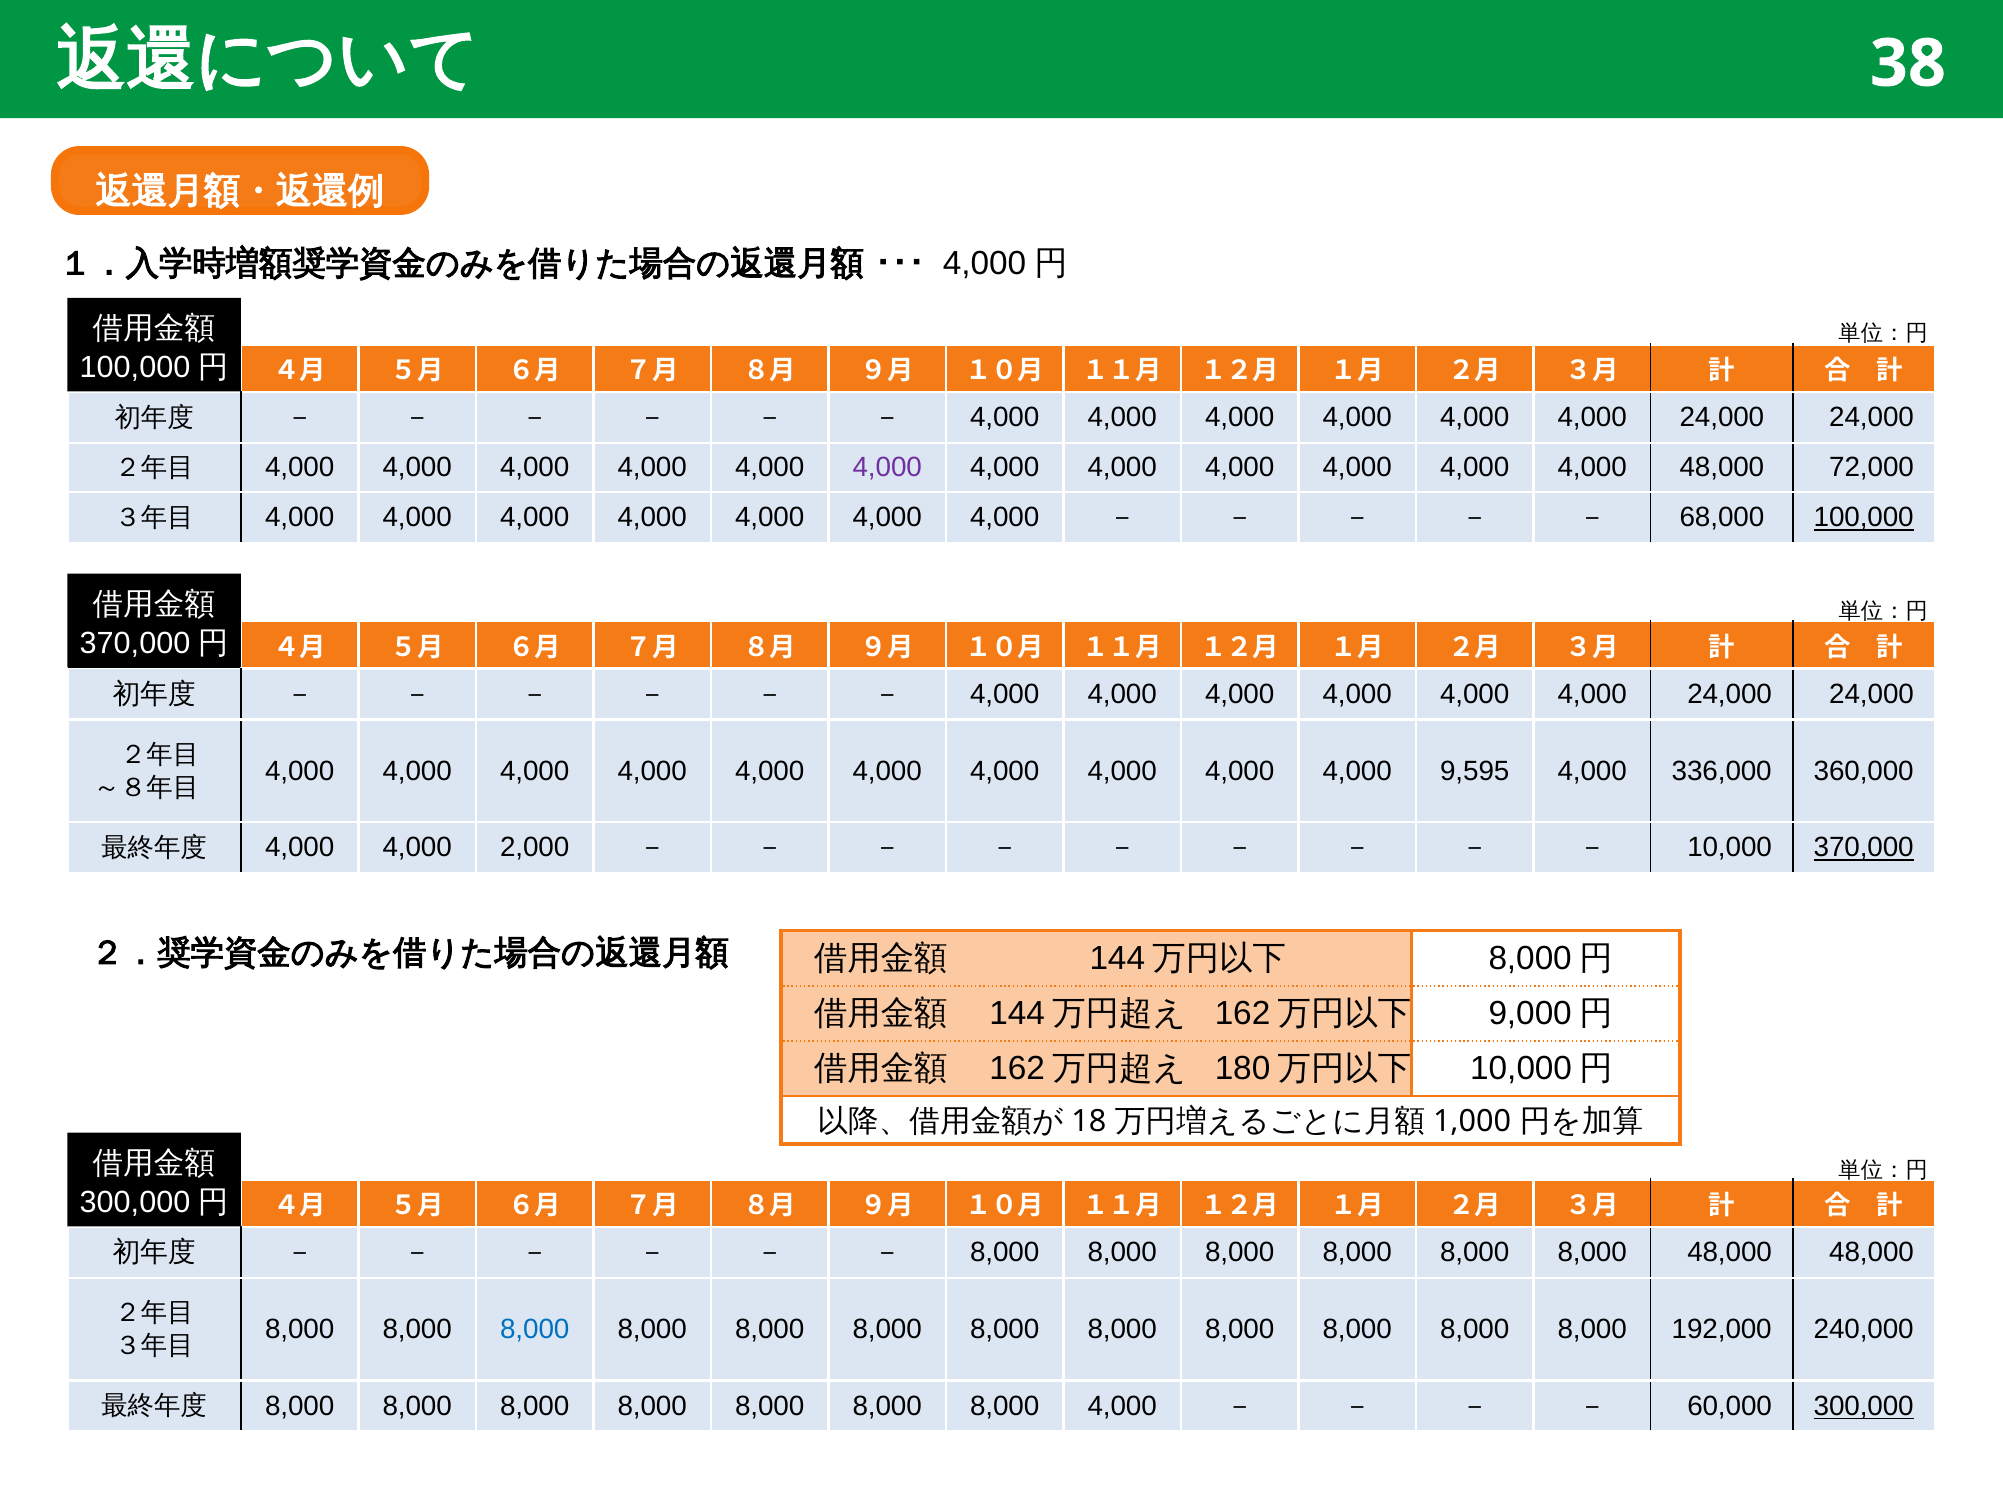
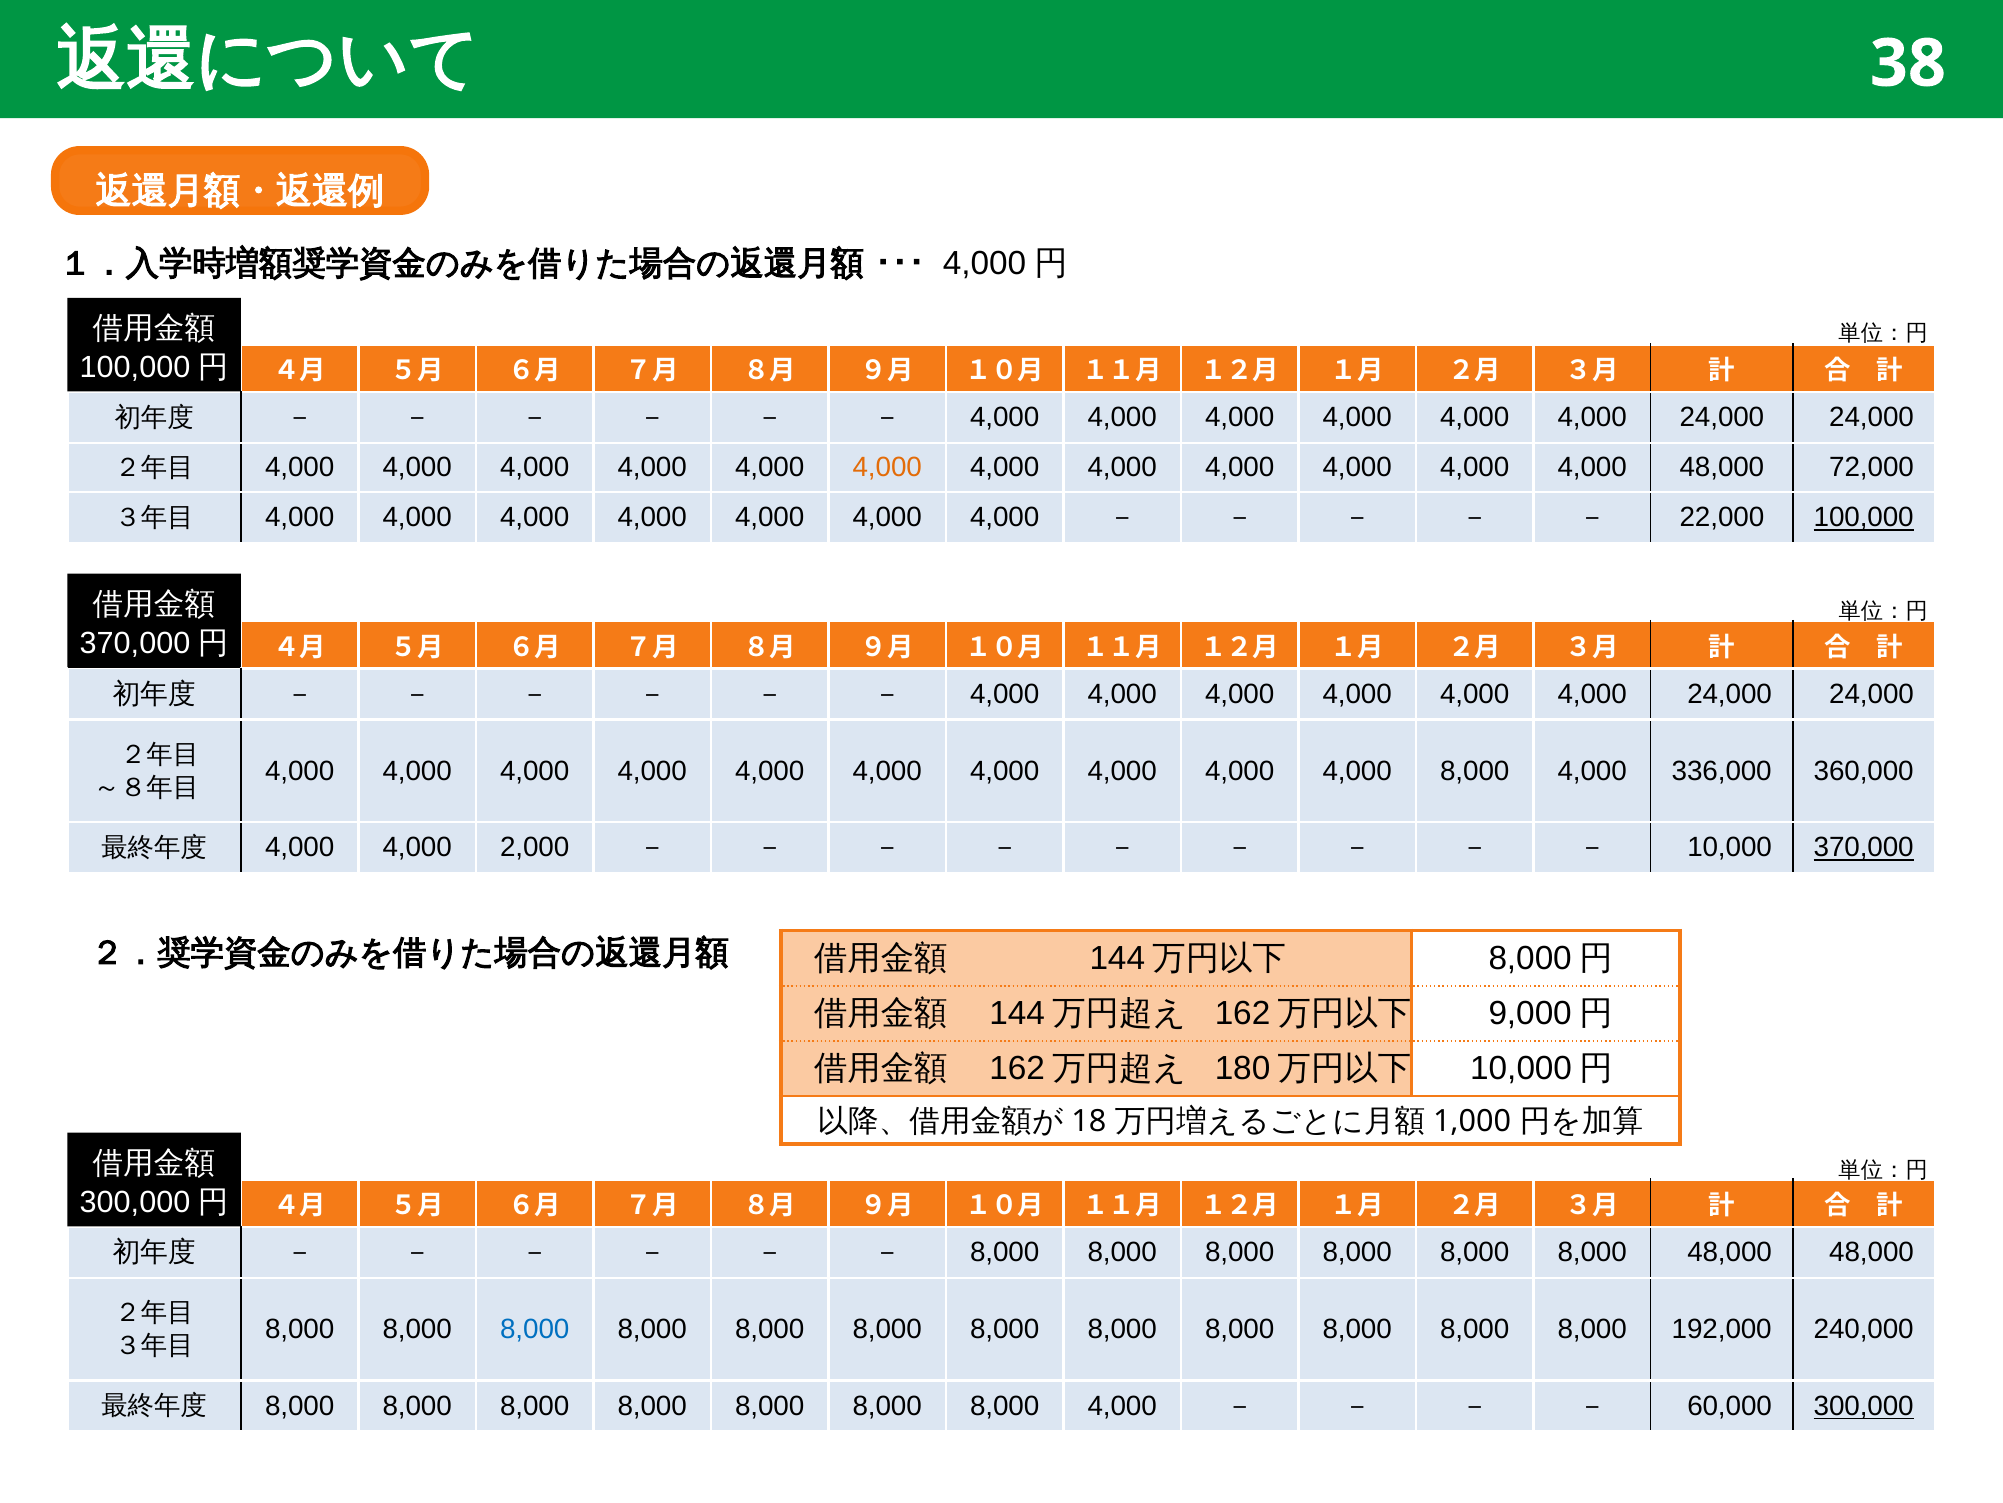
4,000 at (887, 467) colour: purple -> orange
68,000: 68,000 -> 22,000
4,000 9,595: 9,595 -> 8,000
